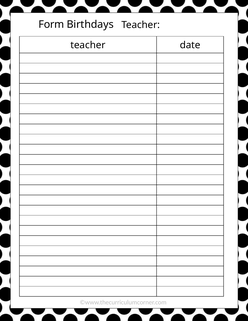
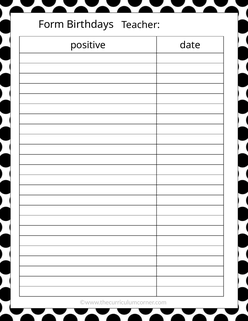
teacher at (88, 45): teacher -> positive
